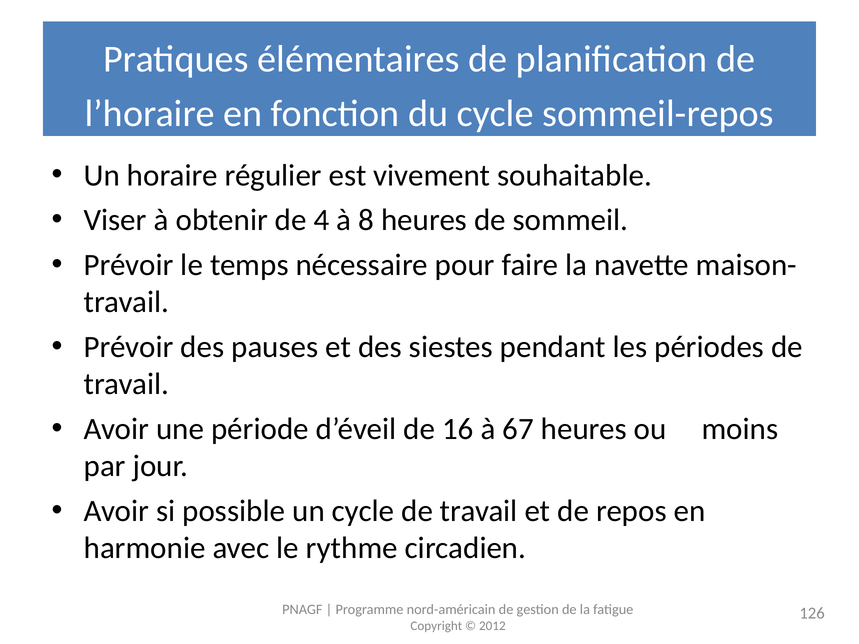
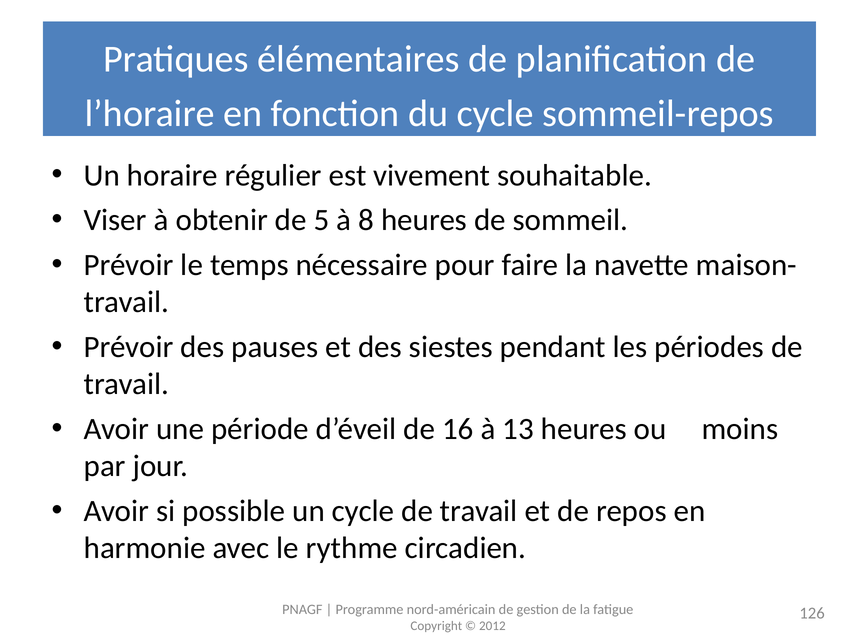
4: 4 -> 5
67: 67 -> 13
